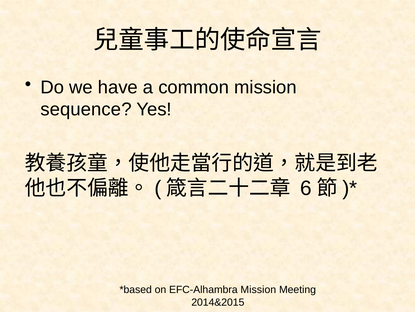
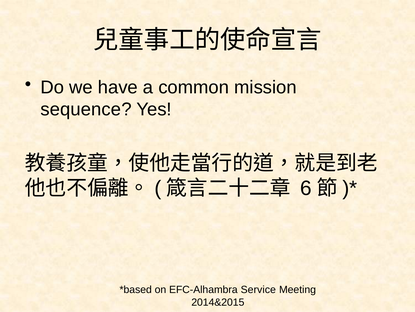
EFC-Alhambra Mission: Mission -> Service
